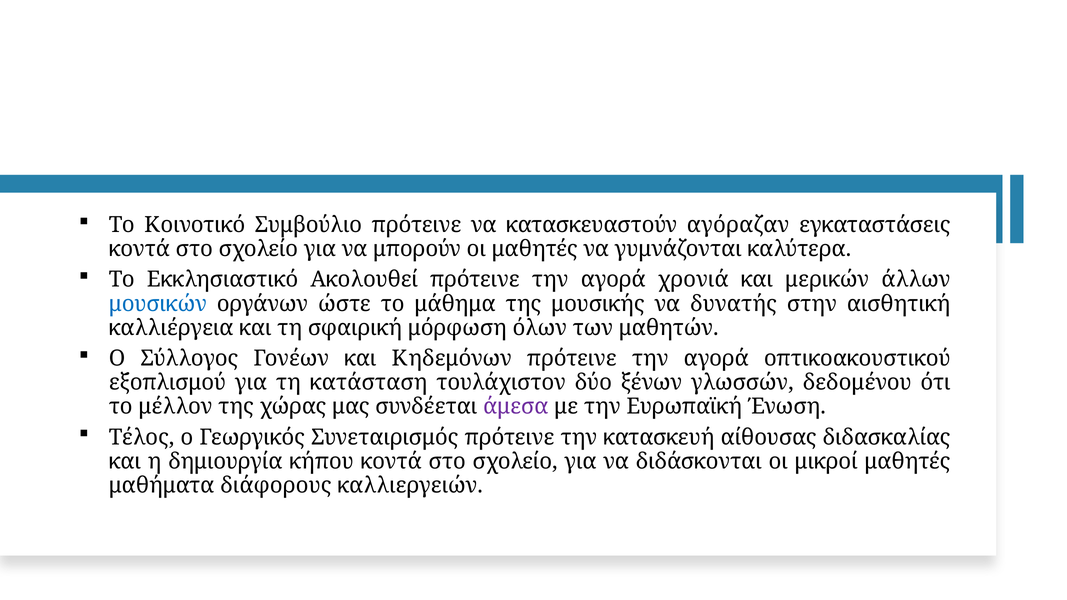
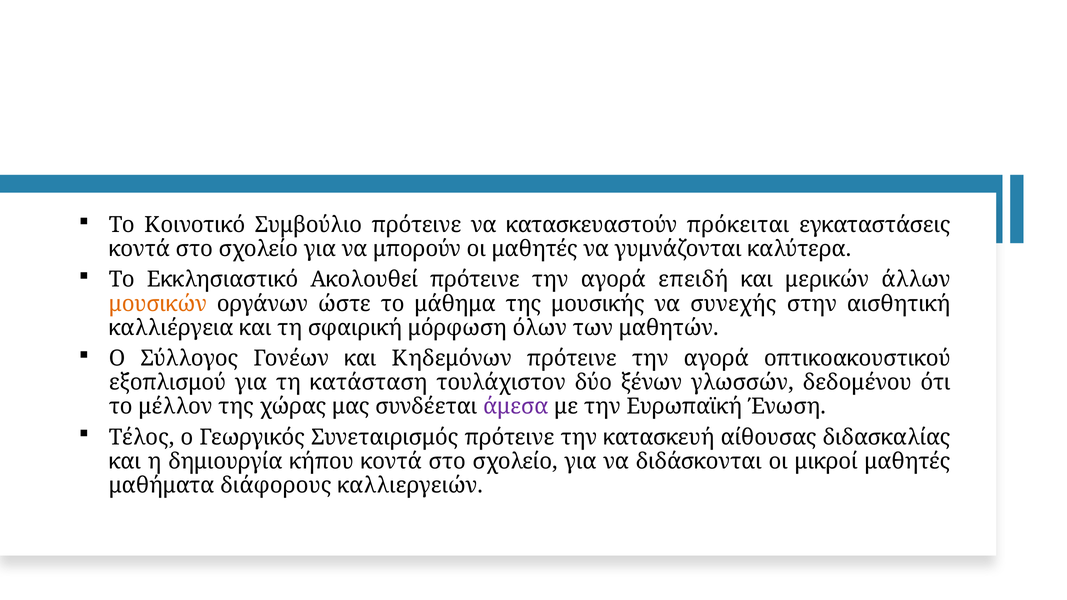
αγόραζαν: αγόραζαν -> πρόκειται
χρονιά: χρονιά -> επειδή
μουσικών colour: blue -> orange
δυνατής: δυνατής -> συνεχής
